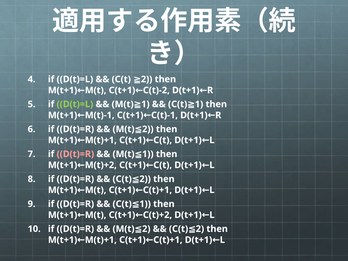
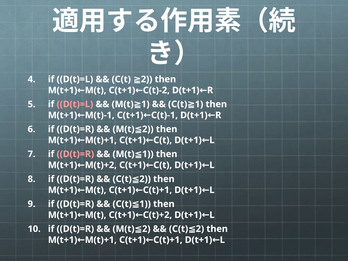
D(t)=L at (75, 104) colour: light green -> pink
